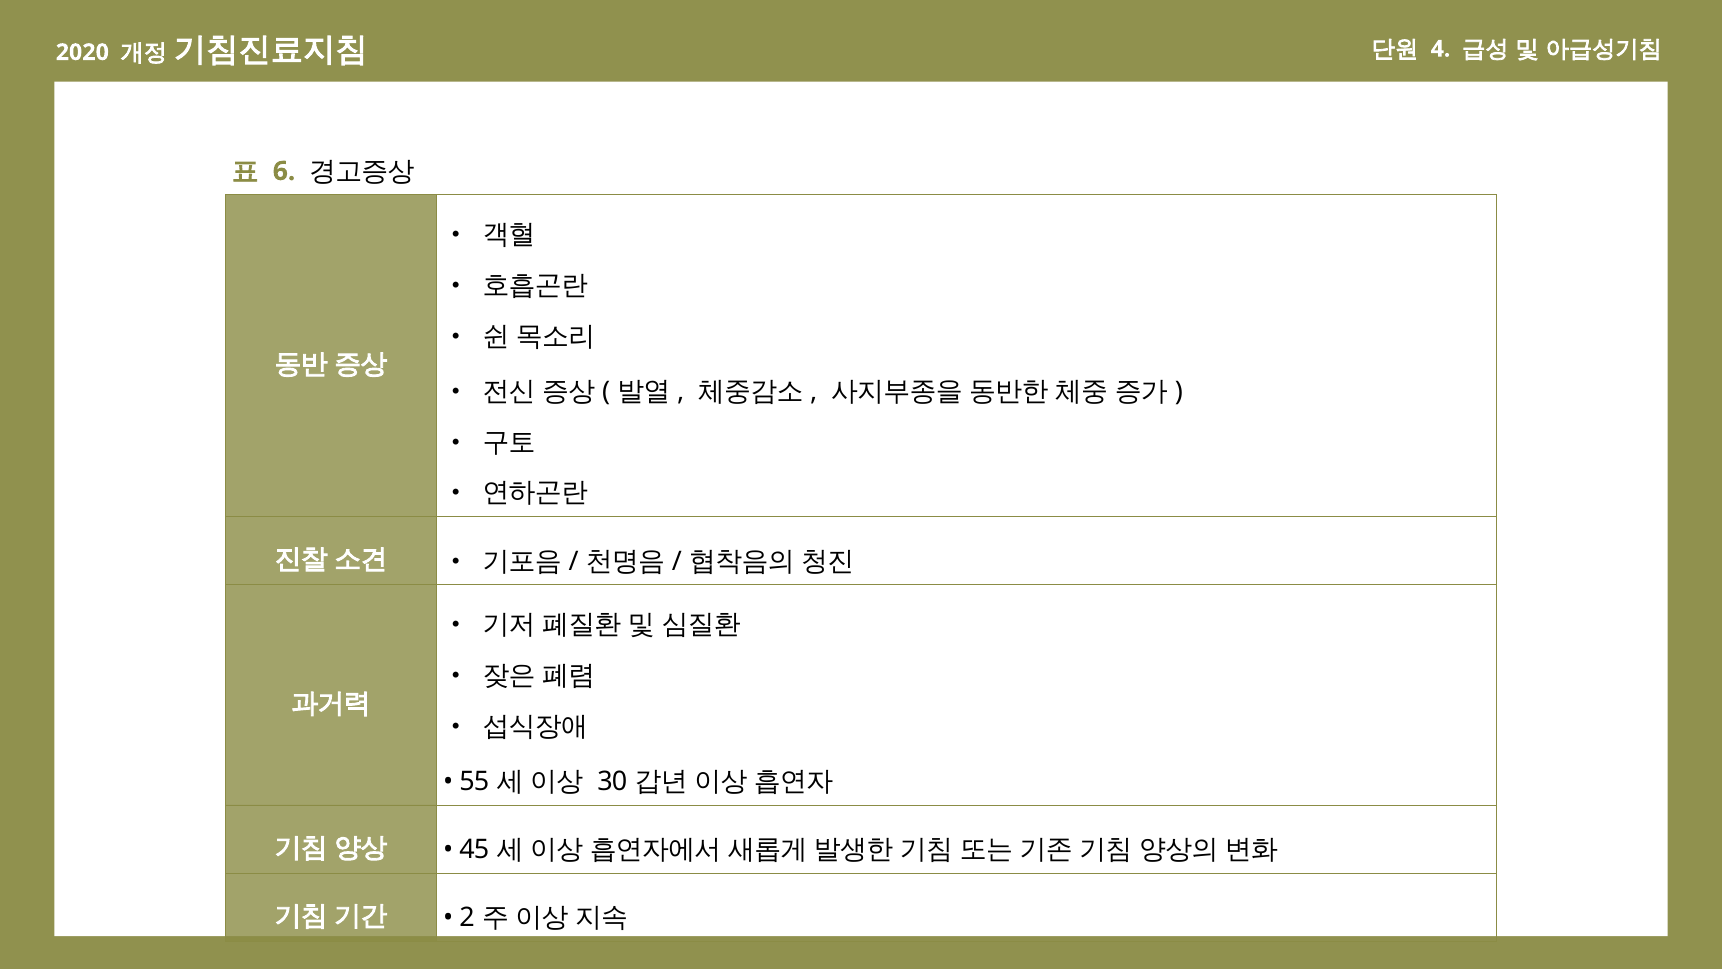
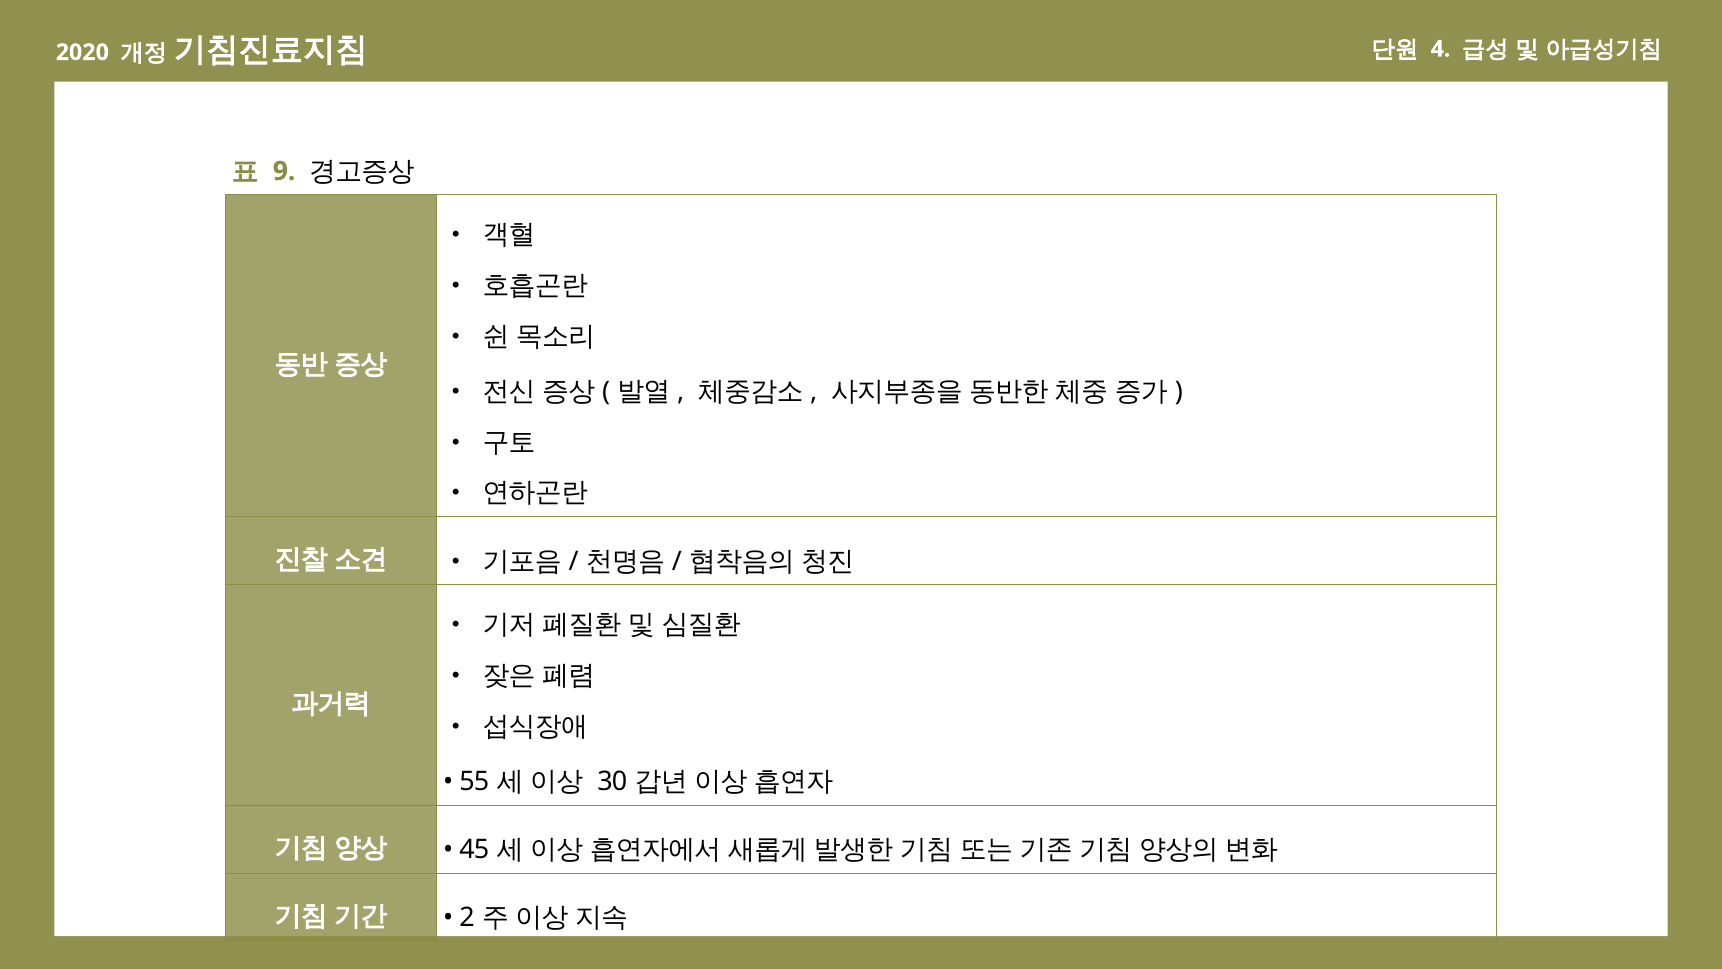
6: 6 -> 9
